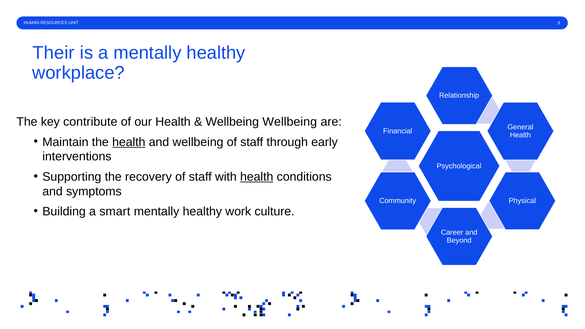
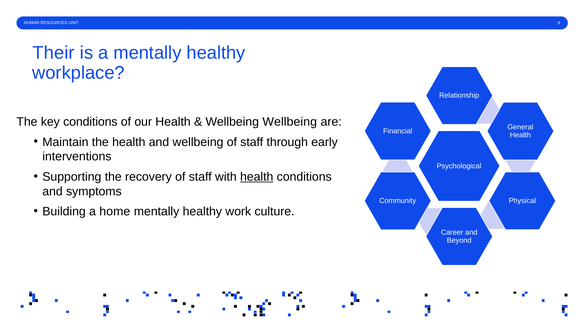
key contribute: contribute -> conditions
health at (129, 142) underline: present -> none
smart: smart -> home
